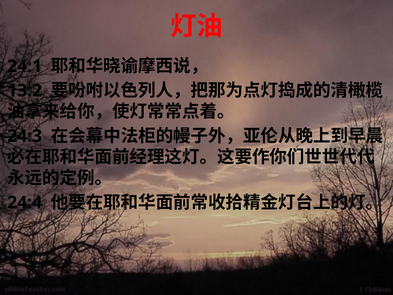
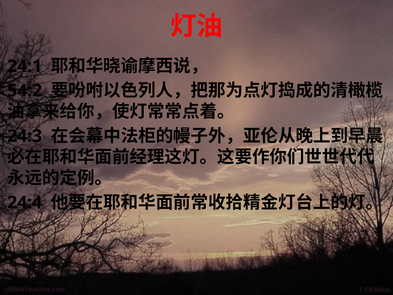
13:2: 13:2 -> 54:2
